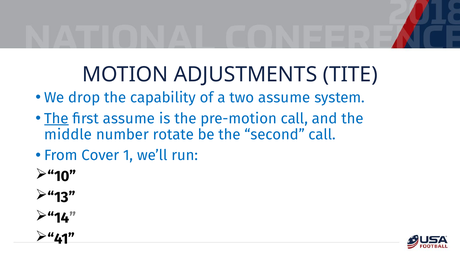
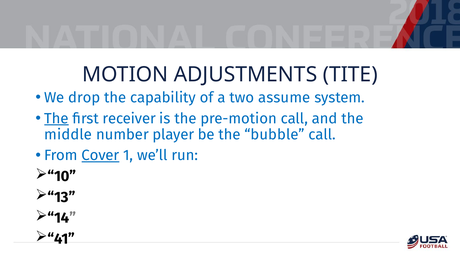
first assume: assume -> receiver
rotate: rotate -> player
second: second -> bubble
Cover underline: none -> present
